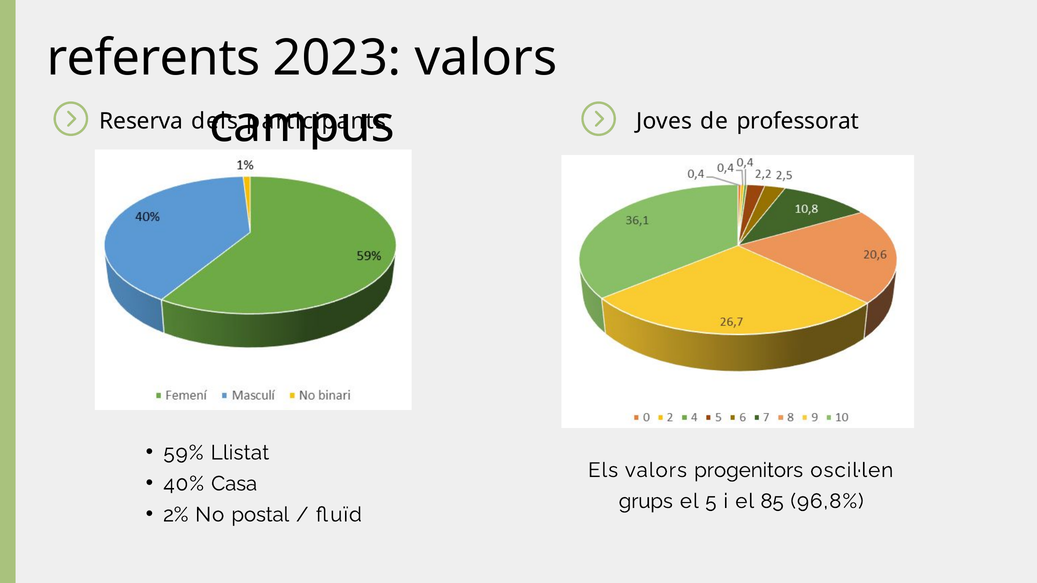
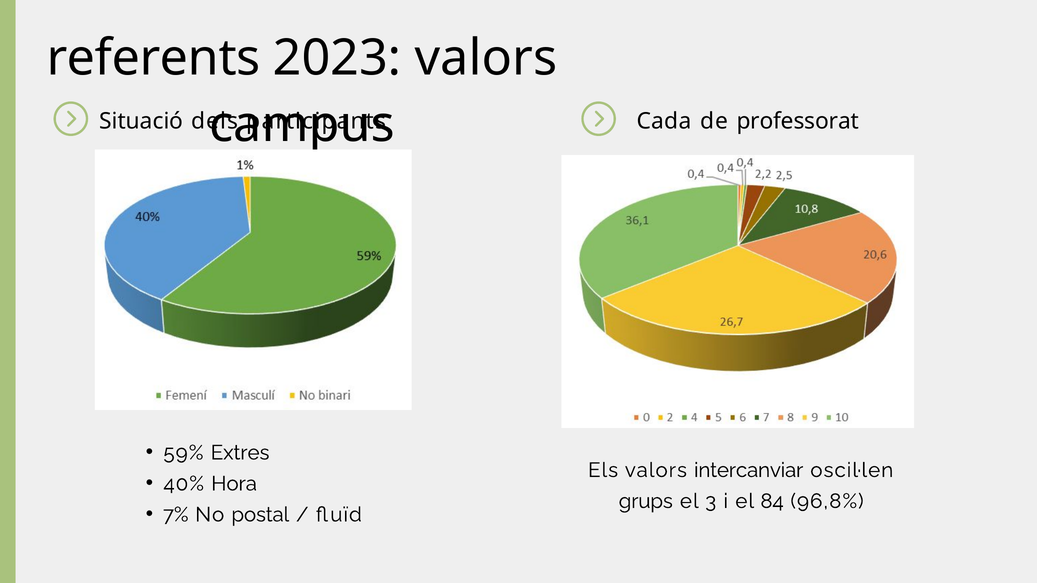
Reserva: Reserva -> Situació
Joves: Joves -> Cada
Llistat: Llistat -> Extres
progenitors: progenitors -> intercanviar
Casa: Casa -> Hora
5: 5 -> 3
85: 85 -> 84
2%: 2% -> 7%
